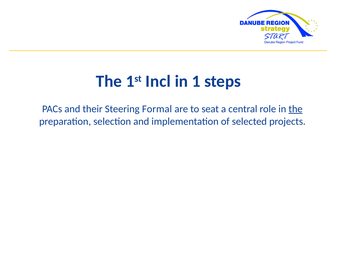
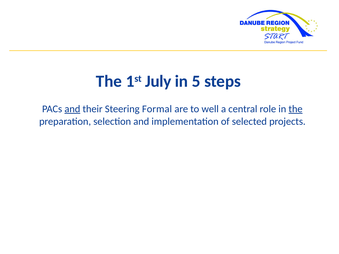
Incl: Incl -> July
1: 1 -> 5
and at (72, 109) underline: none -> present
seat: seat -> well
